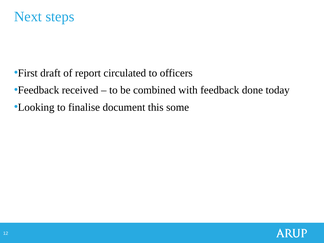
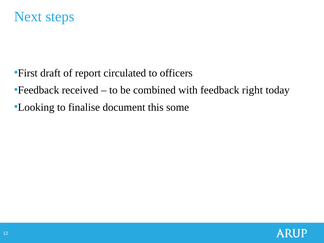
done: done -> right
